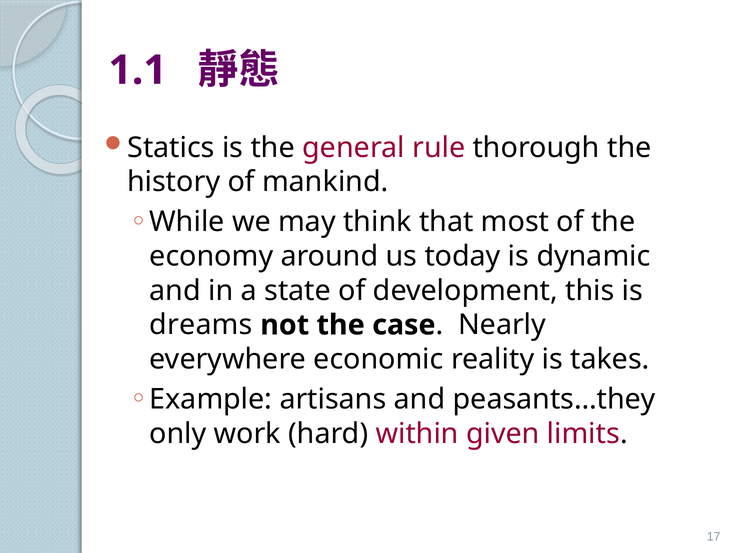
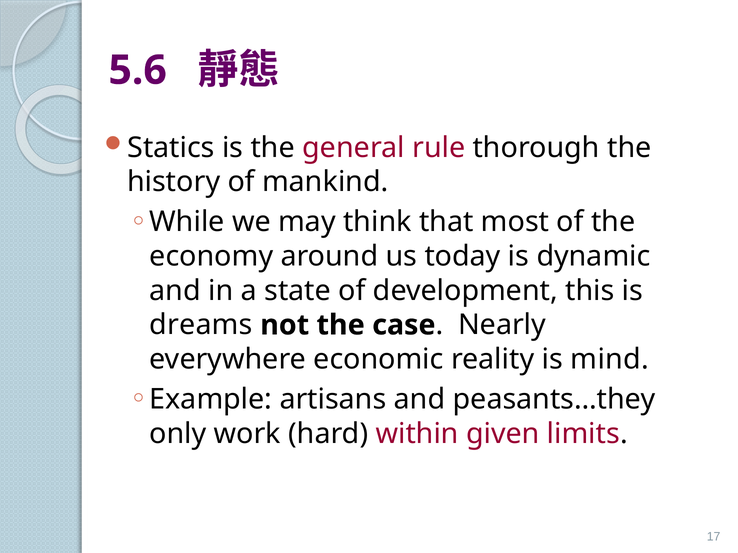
1.1: 1.1 -> 5.6
takes: takes -> mind
